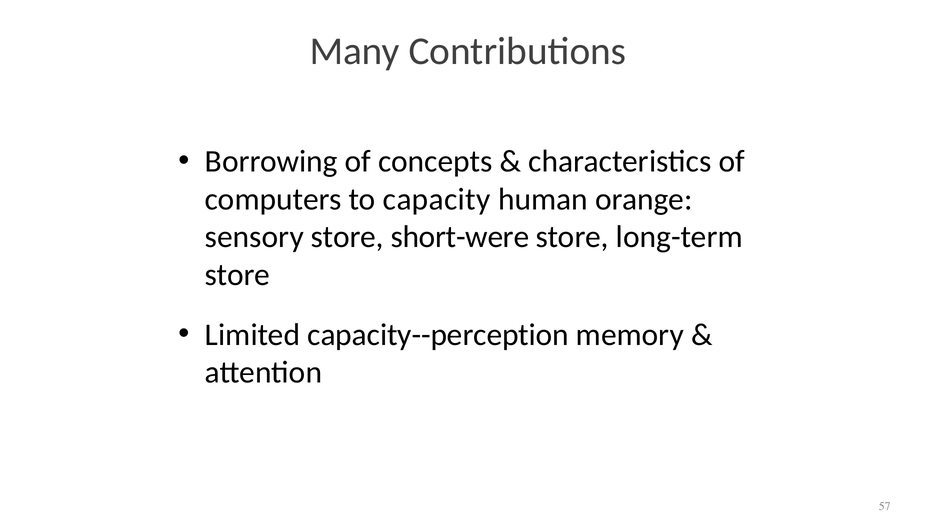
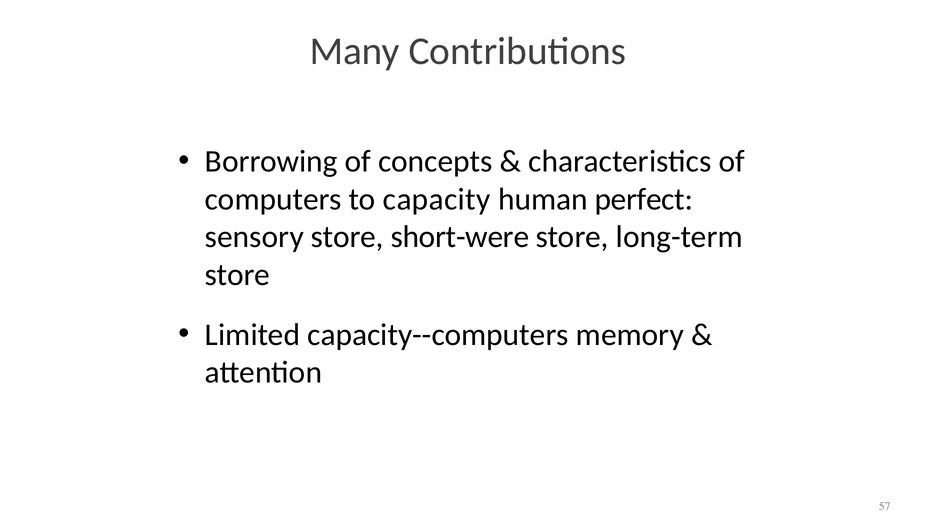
orange: orange -> perfect
capacity--perception: capacity--perception -> capacity--computers
